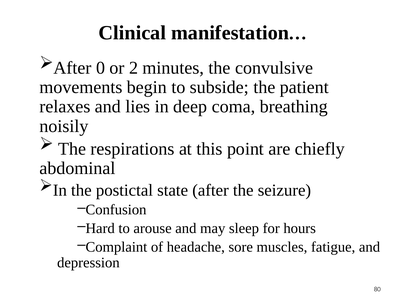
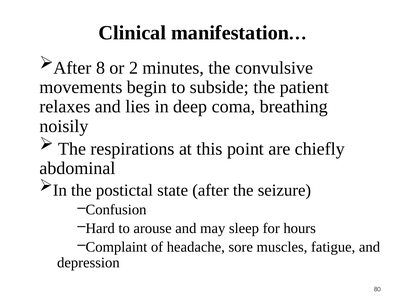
0: 0 -> 8
